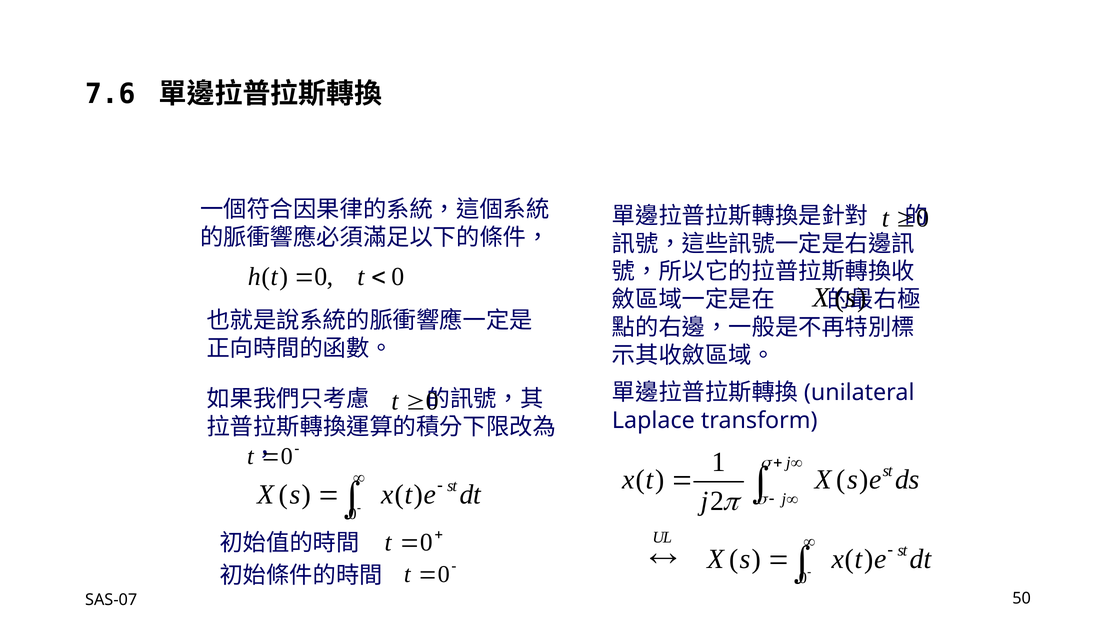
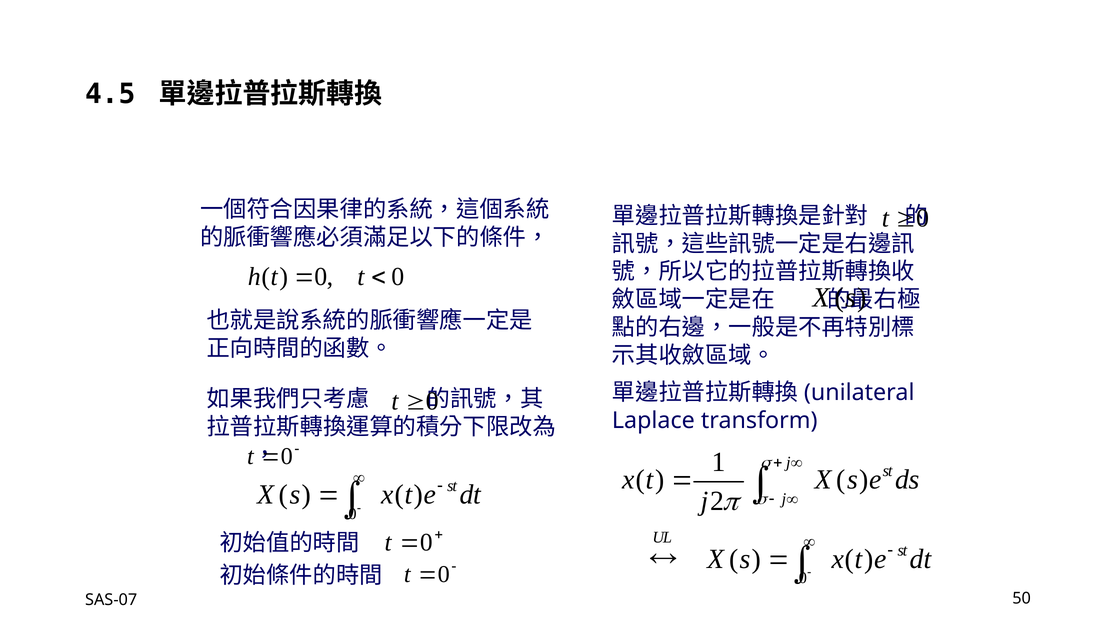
7.6: 7.6 -> 4.5
